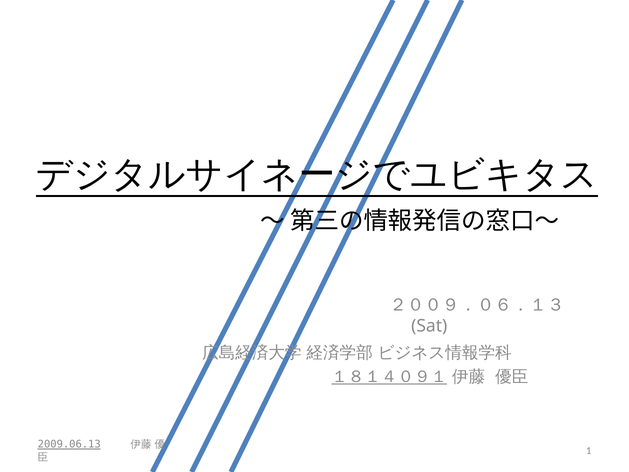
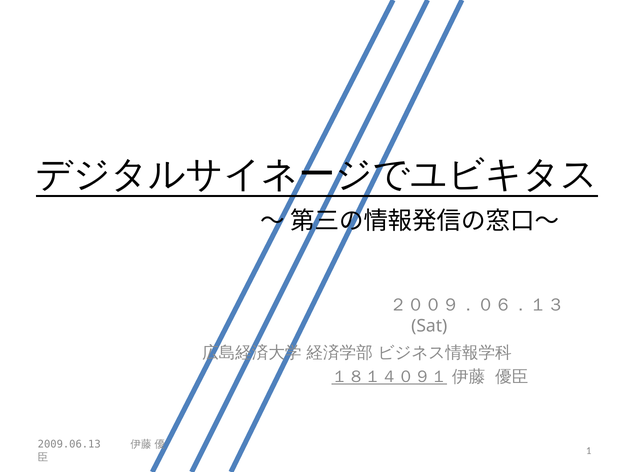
2009.06.13 underline: present -> none
